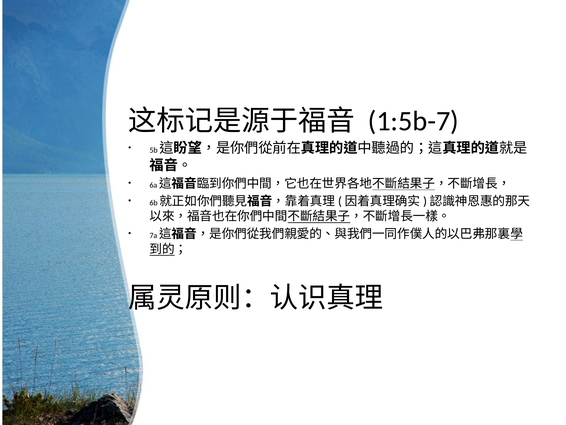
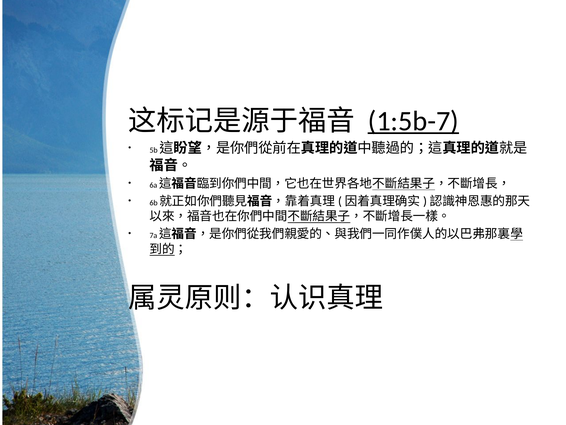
1:5b-7 underline: none -> present
